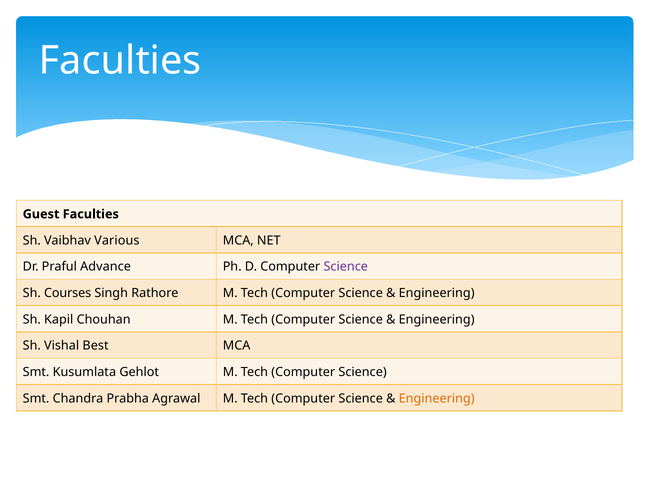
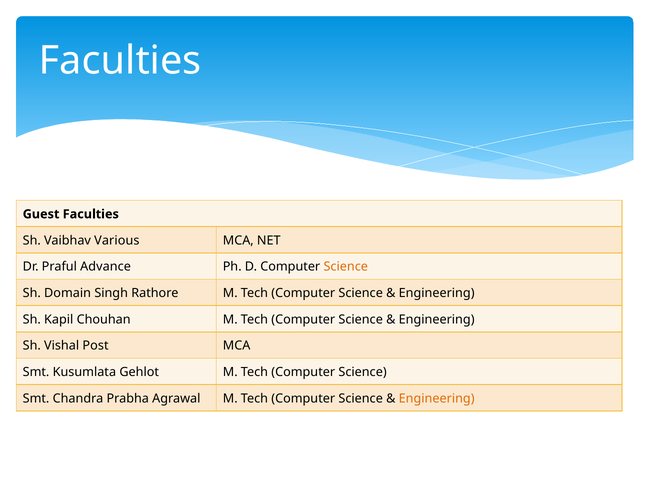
Science at (346, 267) colour: purple -> orange
Courses: Courses -> Domain
Best: Best -> Post
